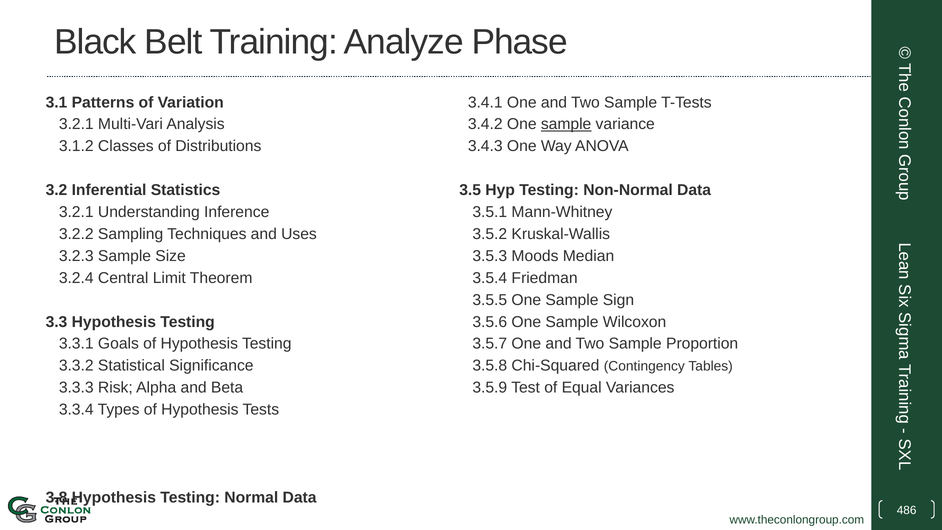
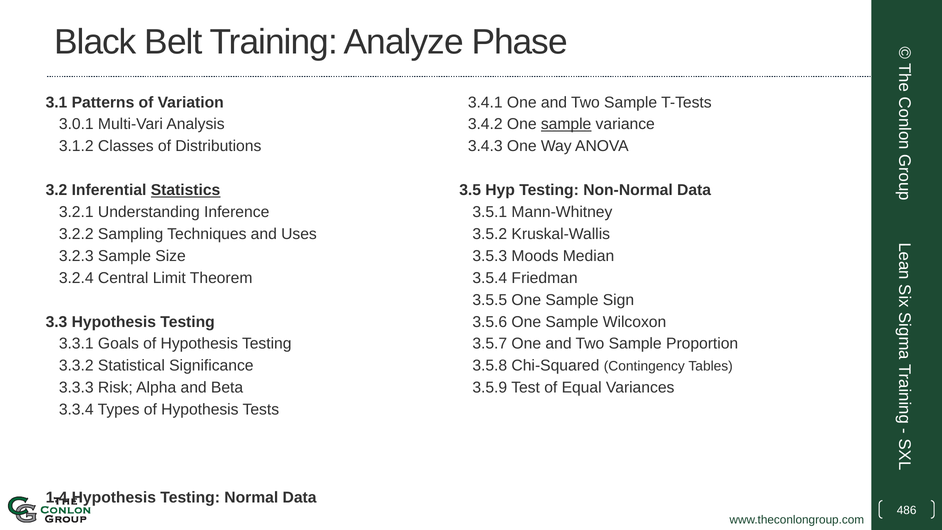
3.2.1 at (76, 124): 3.2.1 -> 3.0.1
Statistics underline: none -> present
3.8: 3.8 -> 1.4
